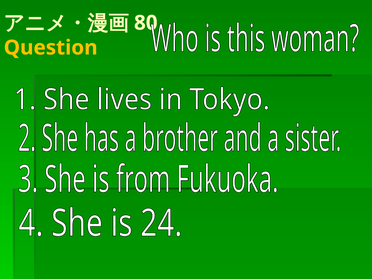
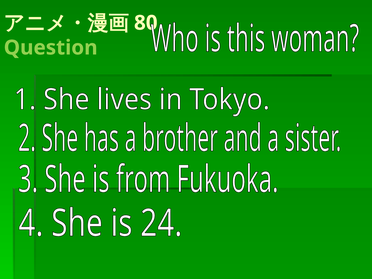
Question colour: yellow -> light green
